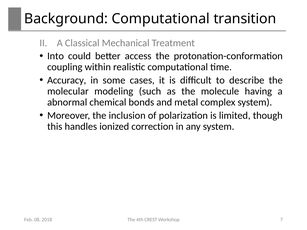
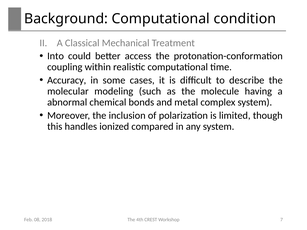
transition: transition -> condition
correction: correction -> compared
